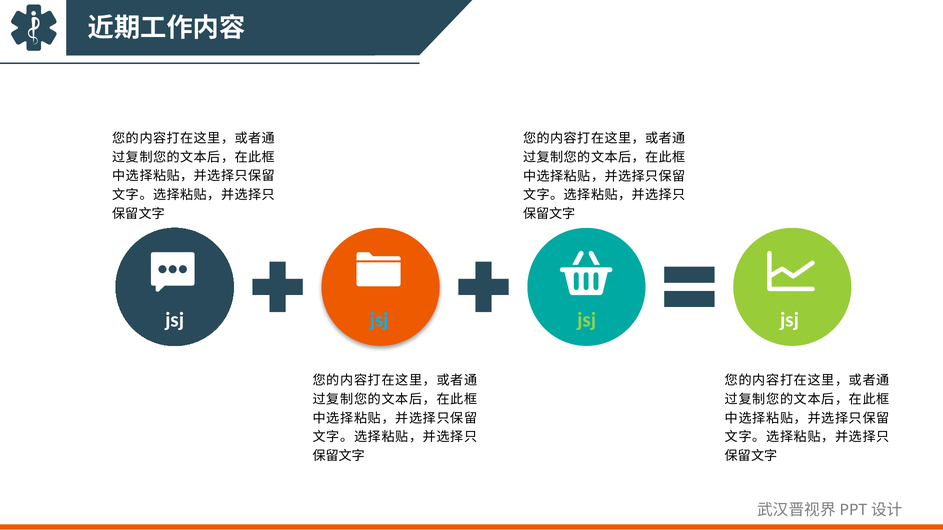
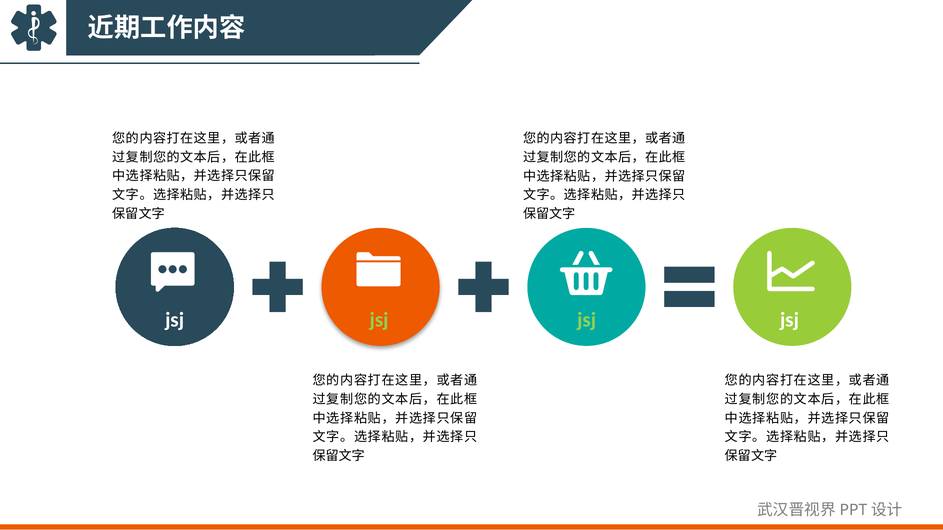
jsj at (379, 320) colour: light blue -> light green
